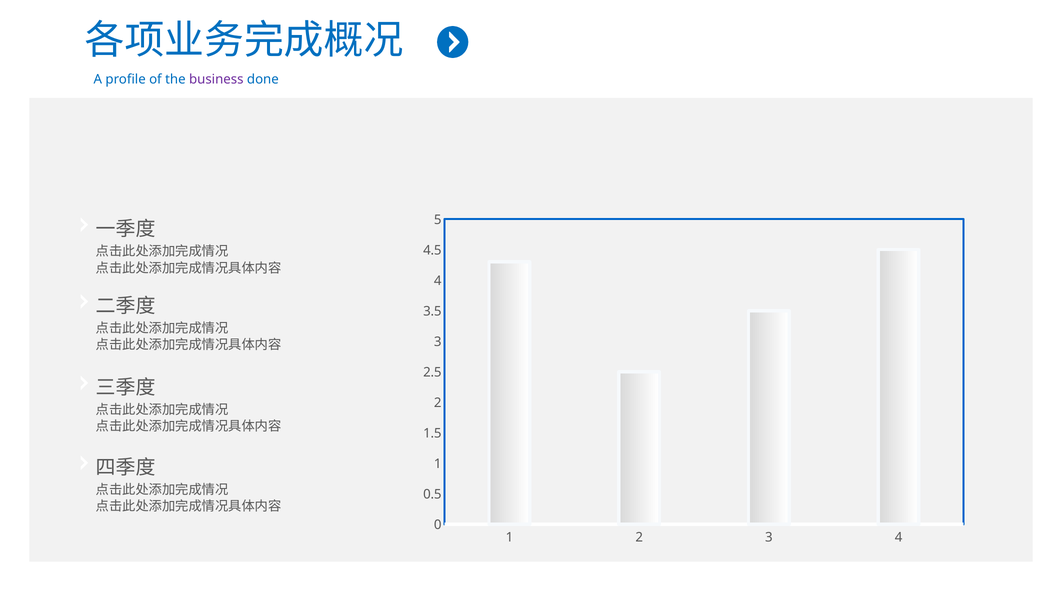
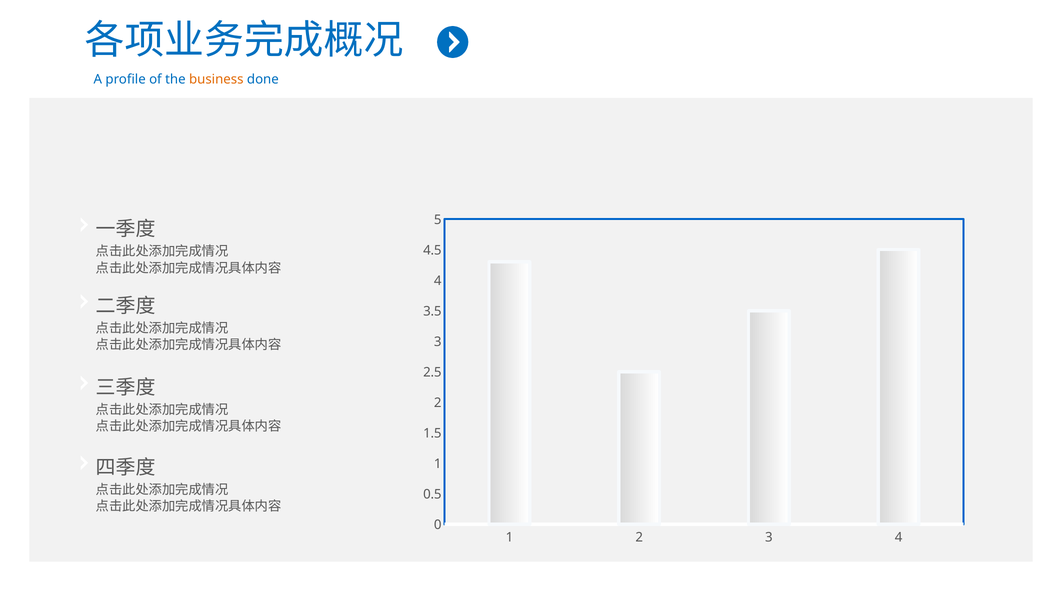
business colour: purple -> orange
